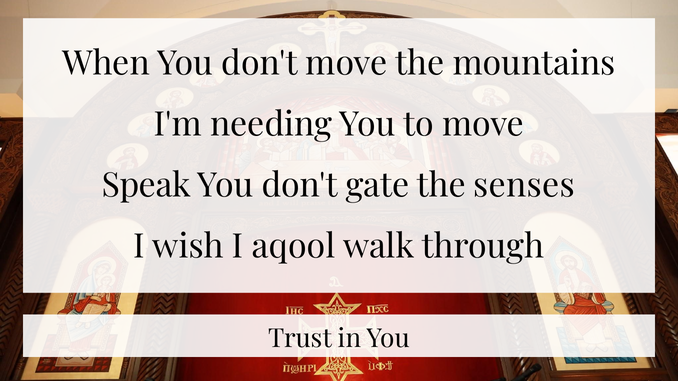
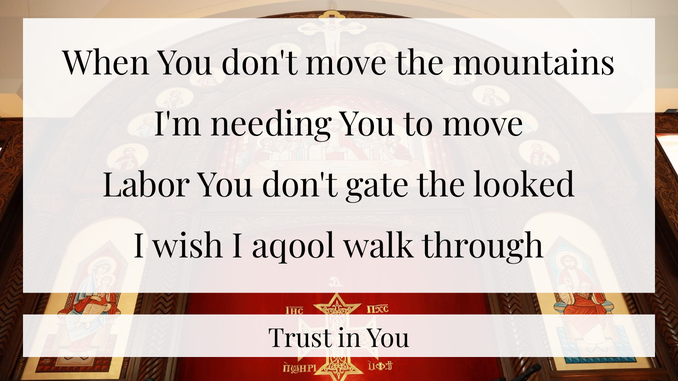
Speak: Speak -> Labor
senses: senses -> looked
